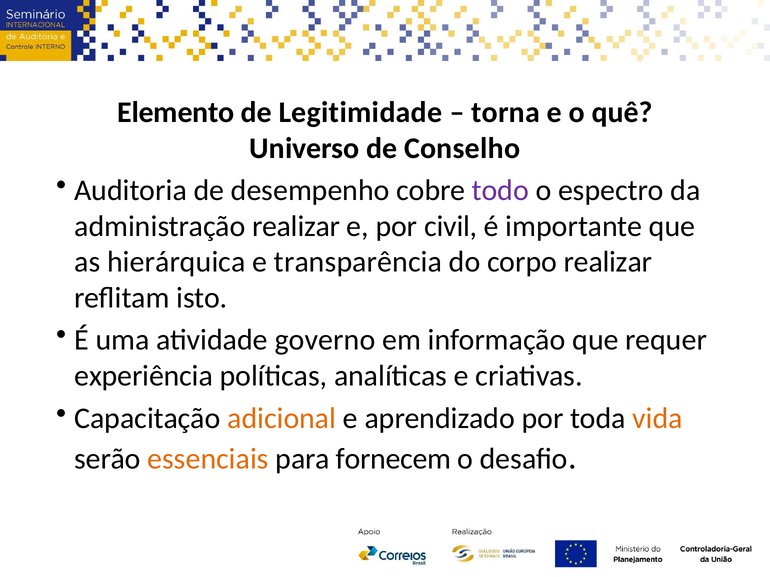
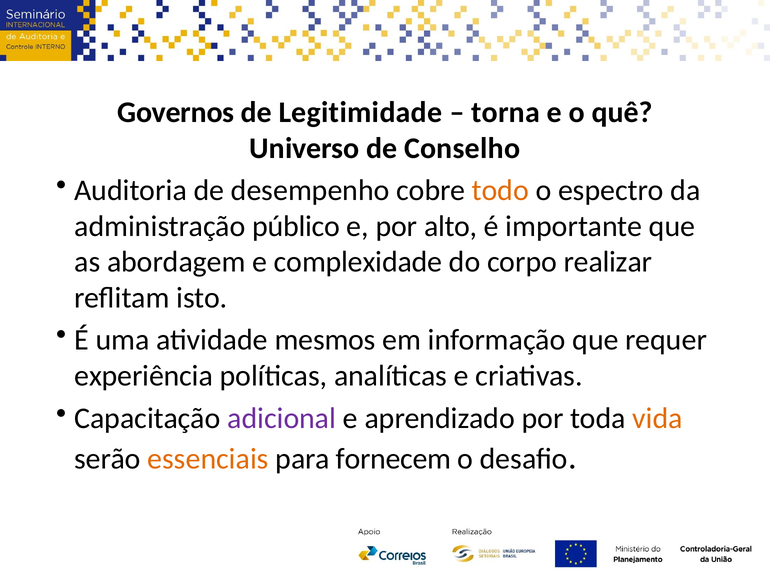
Elemento: Elemento -> Governos
todo colour: purple -> orange
administração realizar: realizar -> público
civil: civil -> alto
hierárquica: hierárquica -> abordagem
transparência: transparência -> complexidade
governo: governo -> mesmos
adicional colour: orange -> purple
